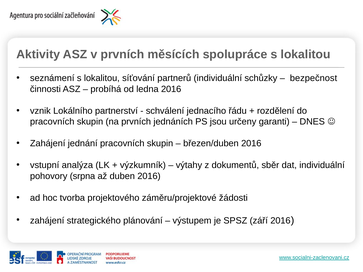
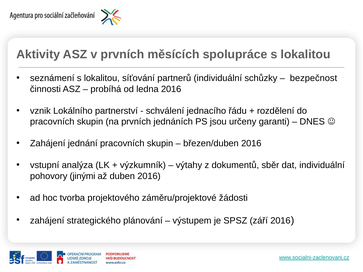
srpna: srpna -> jinými
